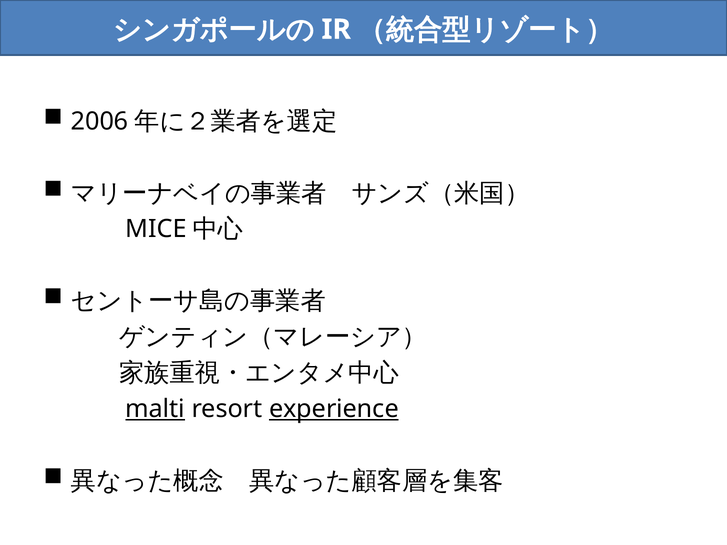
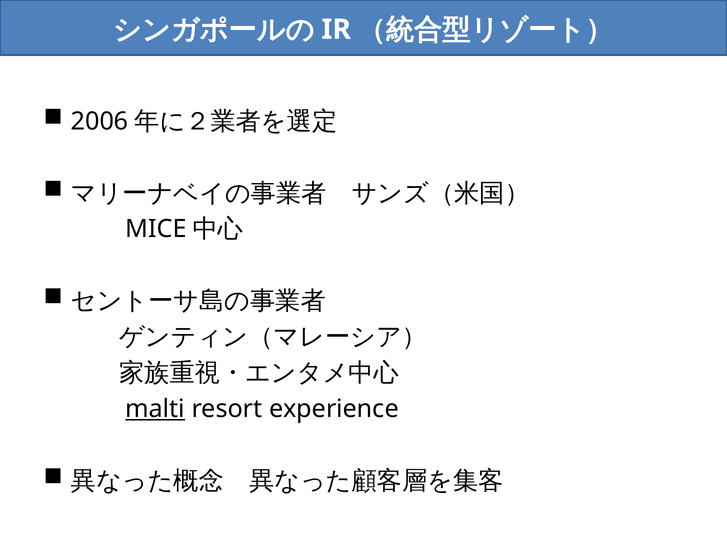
experience underline: present -> none
